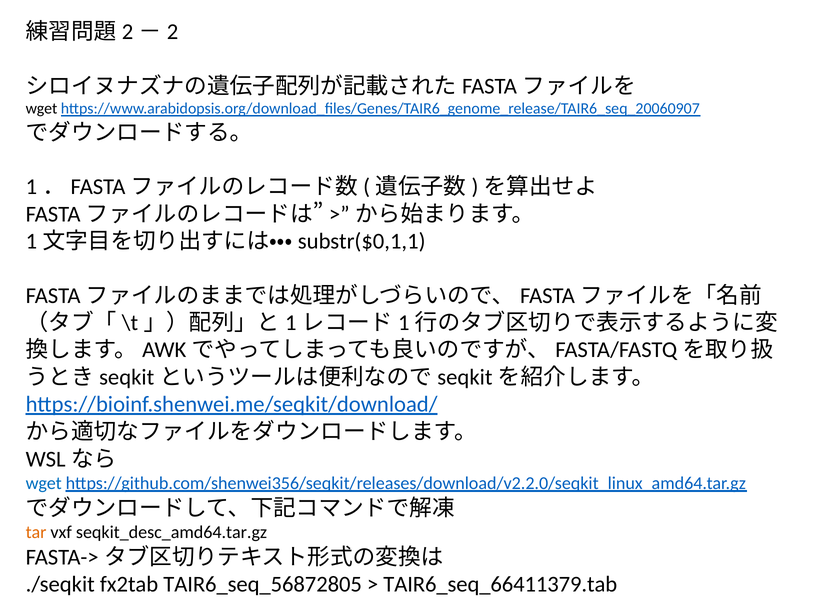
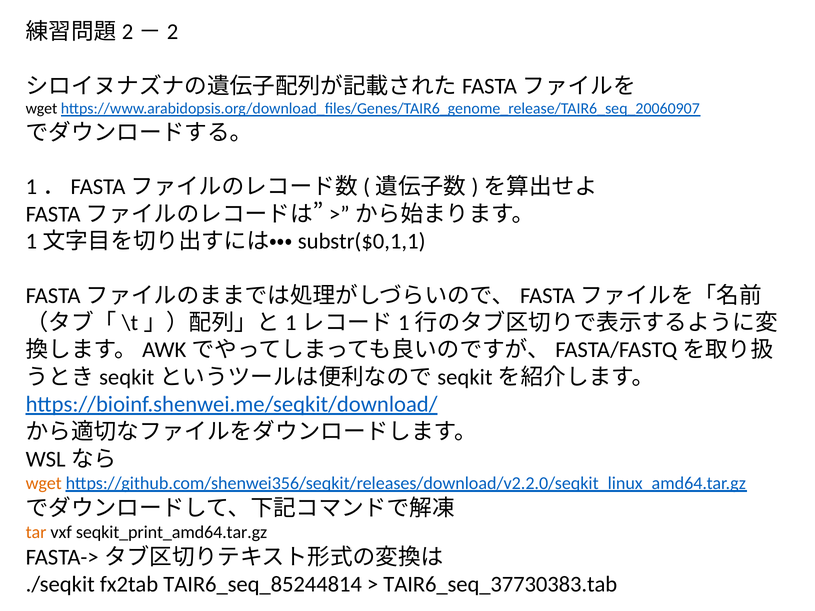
wget at (44, 483) colour: blue -> orange
seqkit_desc_amd64.tar.gz: seqkit_desc_amd64.tar.gz -> seqkit_print_amd64.tar.gz
TAIR6_seq_56872805: TAIR6_seq_56872805 -> TAIR6_seq_85244814
TAIR6_seq_66411379.tab: TAIR6_seq_66411379.tab -> TAIR6_seq_37730383.tab
